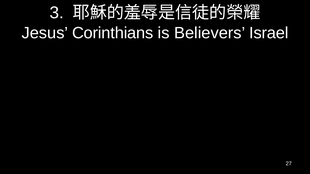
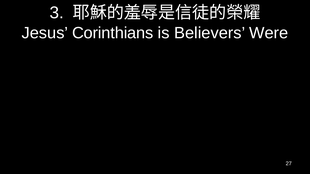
Israel: Israel -> Were
